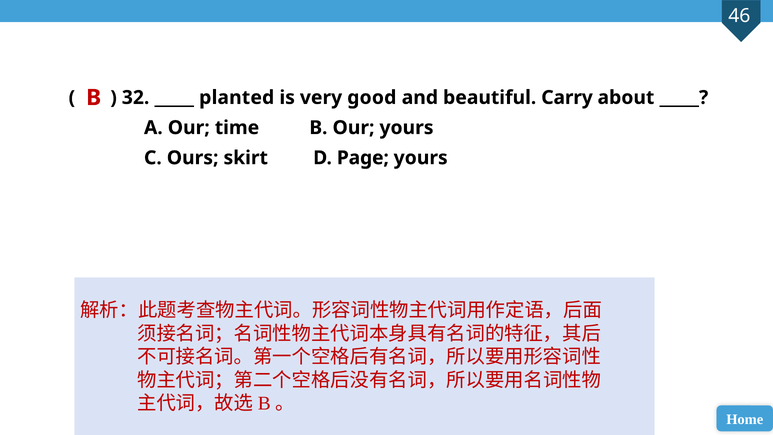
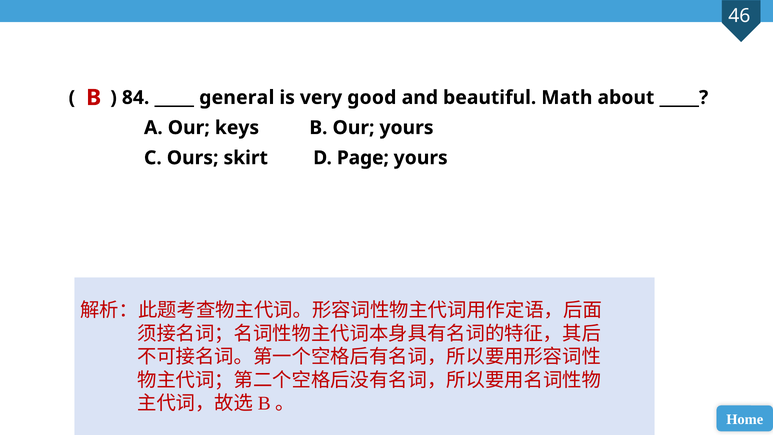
32: 32 -> 84
planted: planted -> general
Carry: Carry -> Math
time: time -> keys
